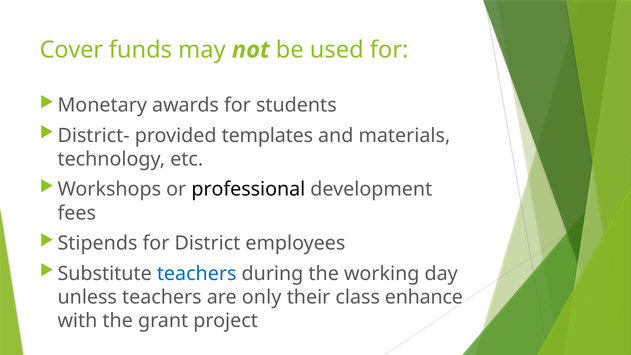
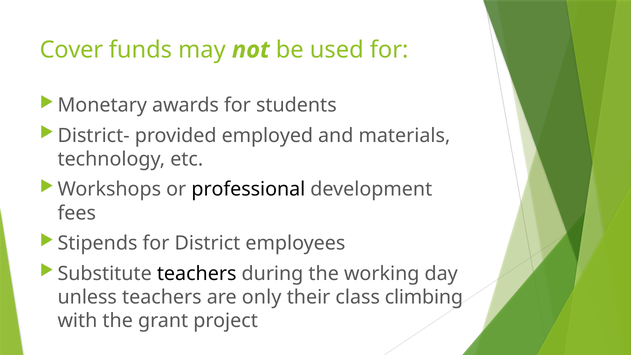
templates: templates -> employed
teachers at (197, 274) colour: blue -> black
enhance: enhance -> climbing
